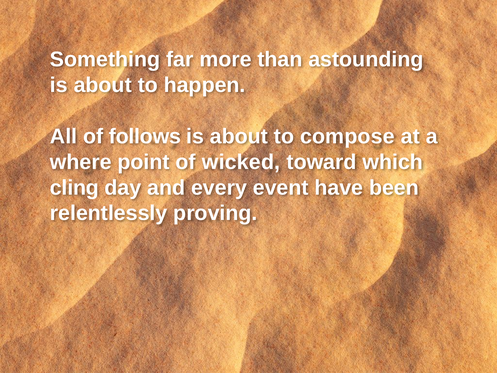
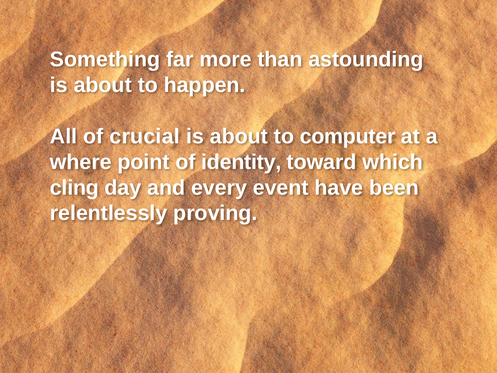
follows: follows -> crucial
compose: compose -> computer
wicked: wicked -> identity
